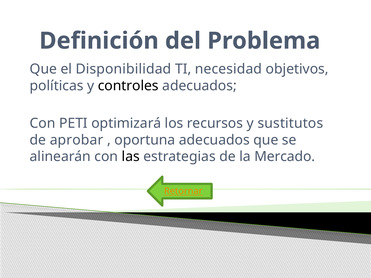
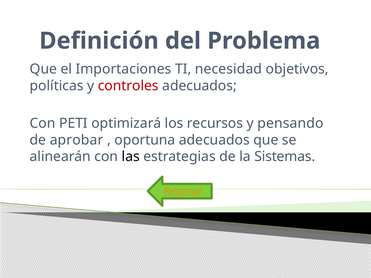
Disponibilidad: Disponibilidad -> Importaciones
controles colour: black -> red
sustitutos: sustitutos -> pensando
Mercado: Mercado -> Sistemas
